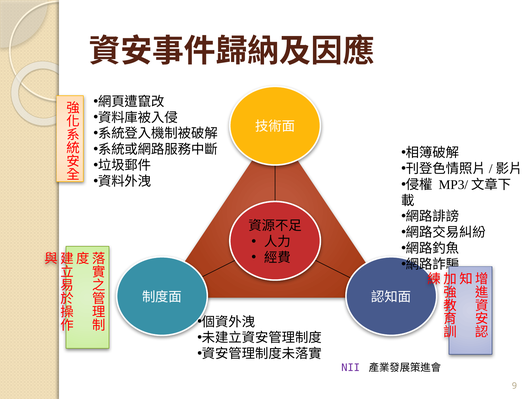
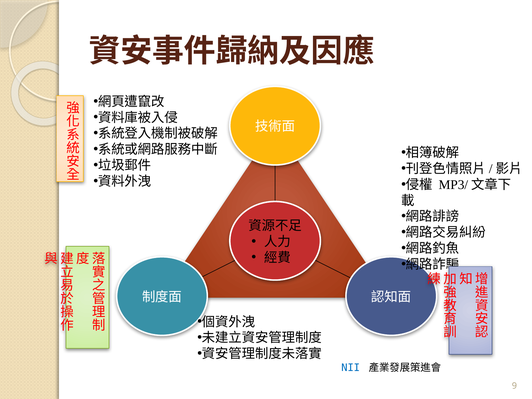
NII colour: purple -> blue
